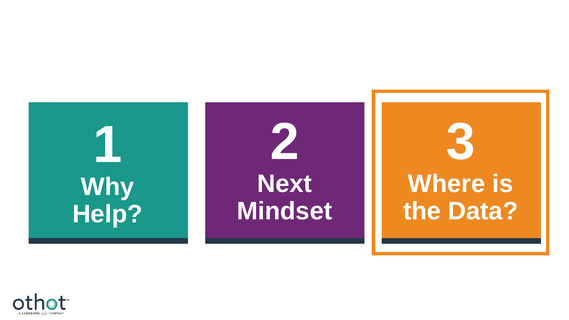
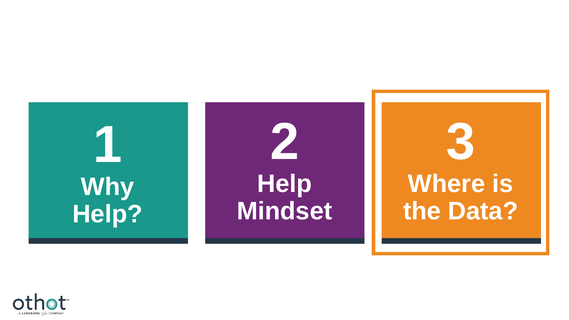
Next at (284, 184): Next -> Help
